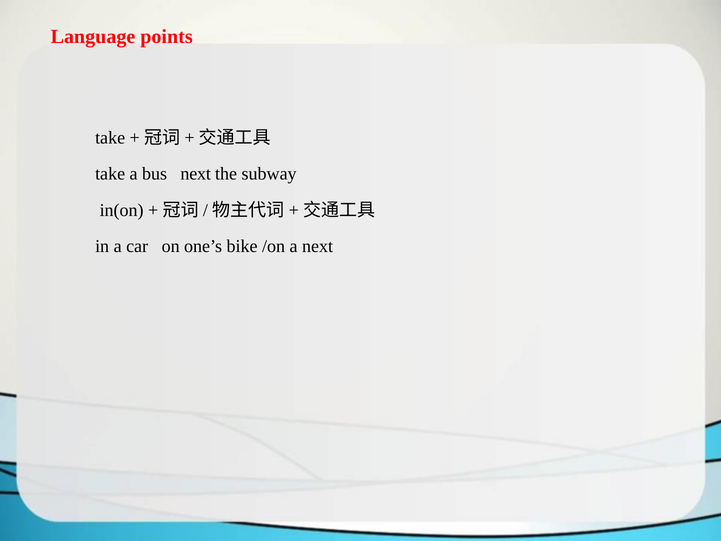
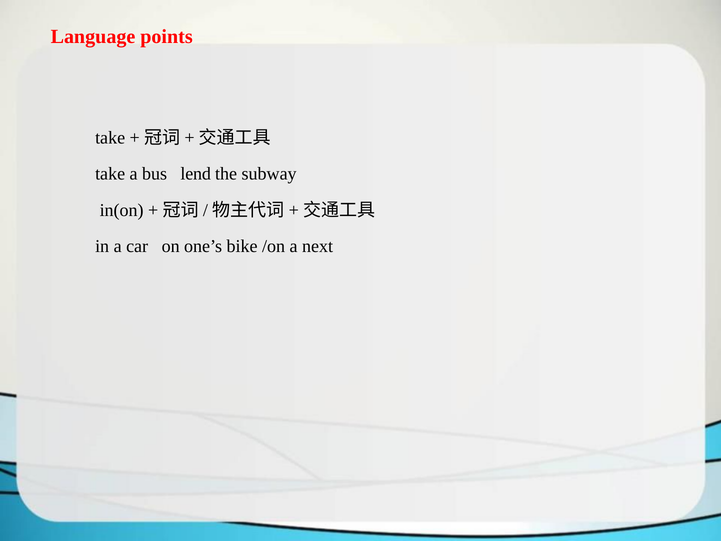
bus next: next -> lend
